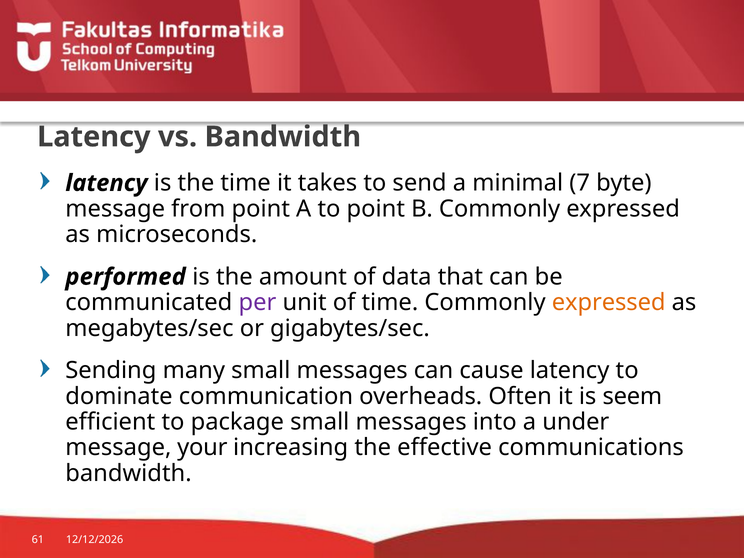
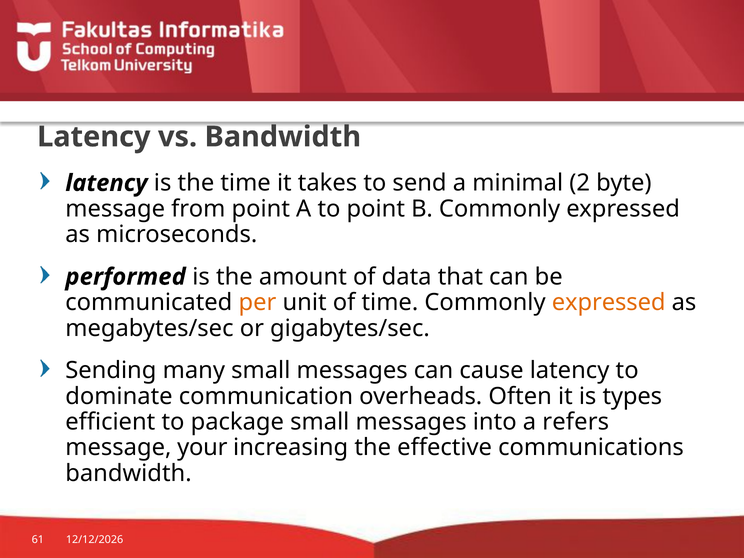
7: 7 -> 2
per colour: purple -> orange
seem: seem -> types
under: under -> refers
